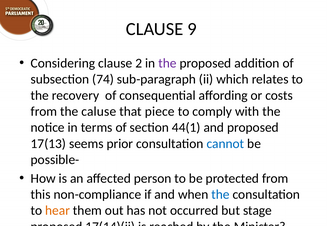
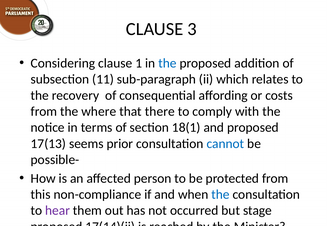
9: 9 -> 3
2: 2 -> 1
the at (167, 63) colour: purple -> blue
74: 74 -> 11
caluse: caluse -> where
piece: piece -> there
44(1: 44(1 -> 18(1
hear colour: orange -> purple
